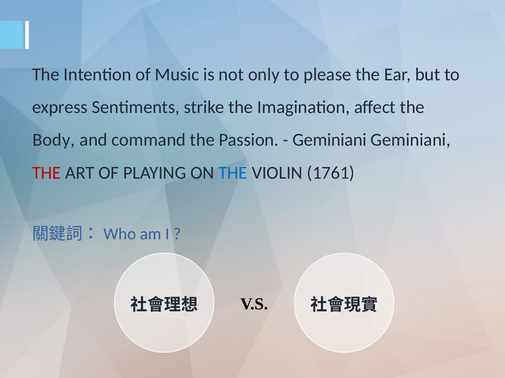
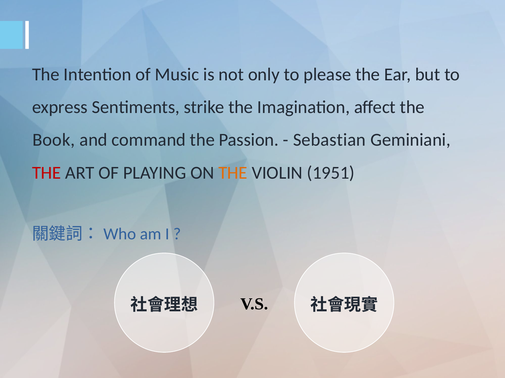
Body: Body -> Book
Geminiani at (330, 140): Geminiani -> Sebastian
THE at (233, 173) colour: blue -> orange
1761: 1761 -> 1951
